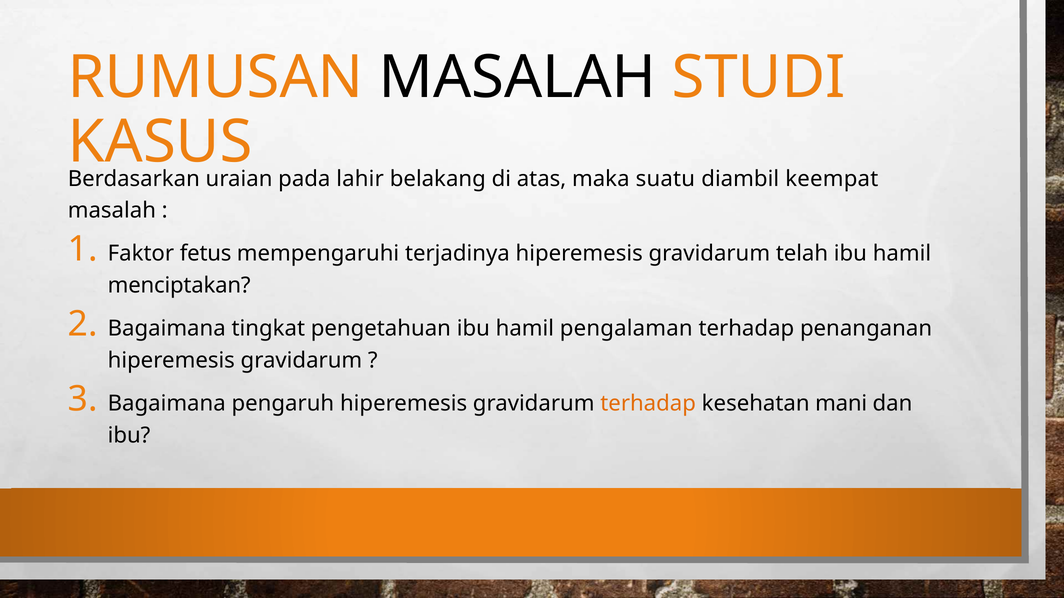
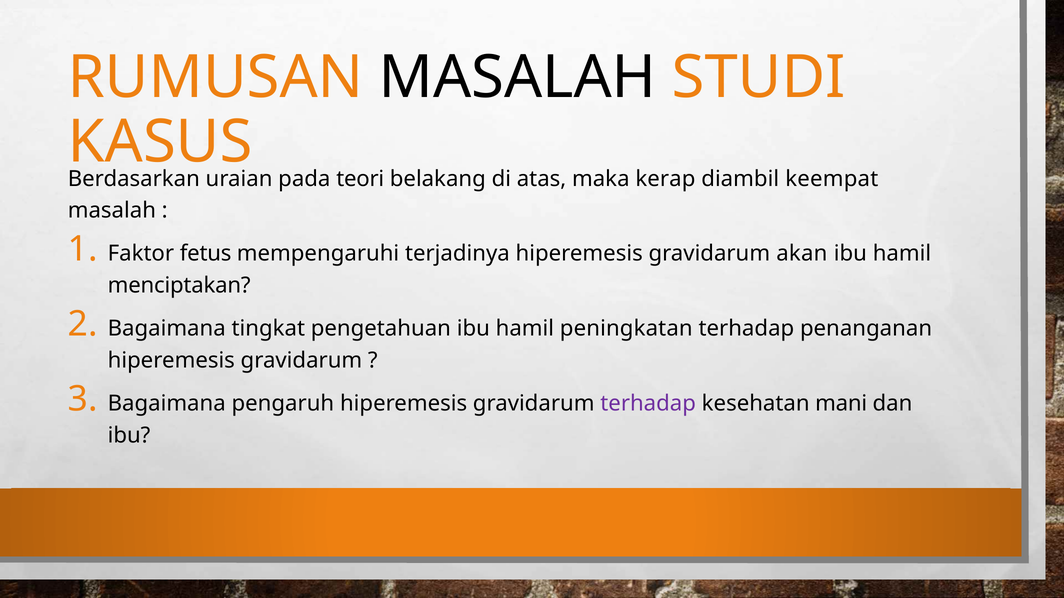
lahir: lahir -> teori
suatu: suatu -> kerap
telah: telah -> akan
pengalaman: pengalaman -> peningkatan
terhadap at (648, 404) colour: orange -> purple
